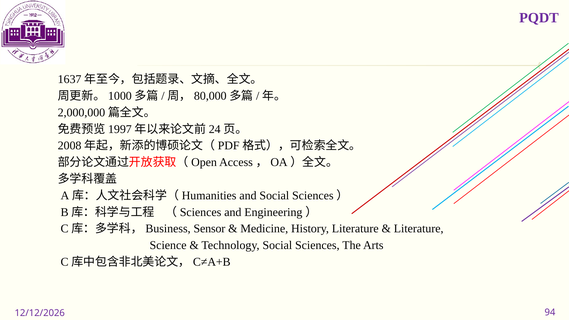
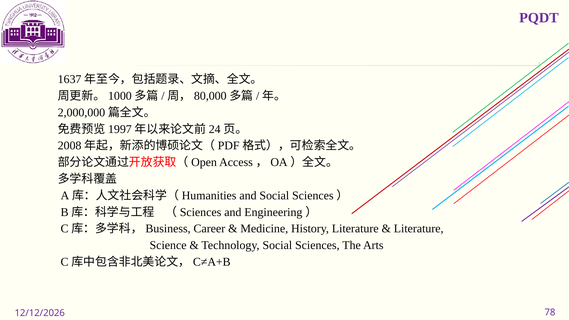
Sensor: Sensor -> Career
94: 94 -> 78
